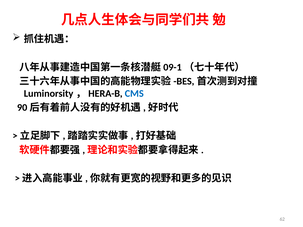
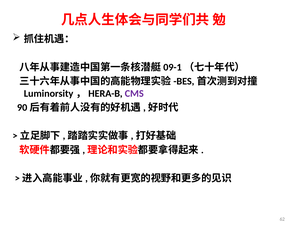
CMS colour: blue -> purple
